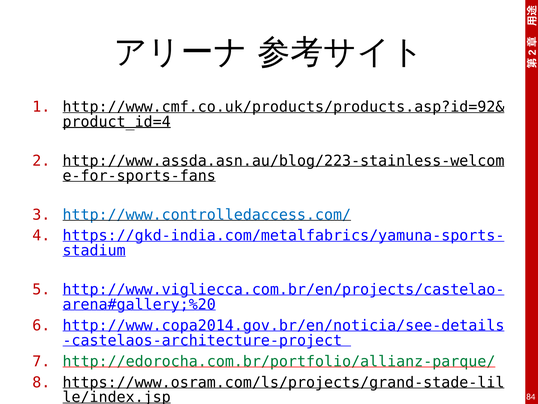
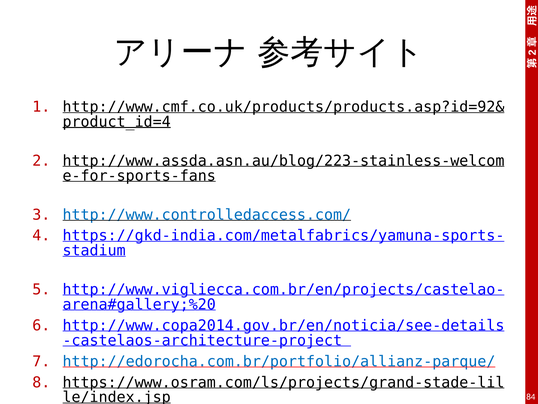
http://edorocha.com.br/portfolio/allianz-parque/ colour: green -> blue
